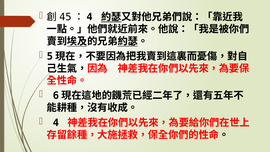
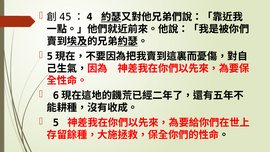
4: 4 -> 5
